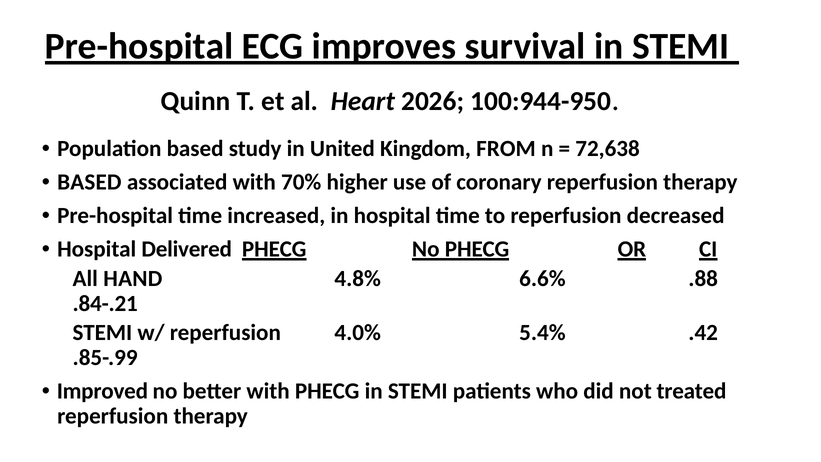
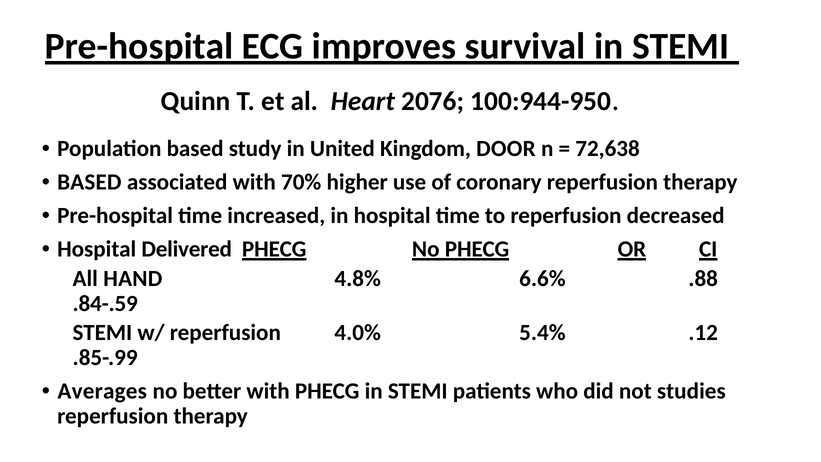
2026: 2026 -> 2076
FROM: FROM -> DOOR
.84-.21: .84-.21 -> .84-.59
.42: .42 -> .12
Improved: Improved -> Averages
treated: treated -> studies
